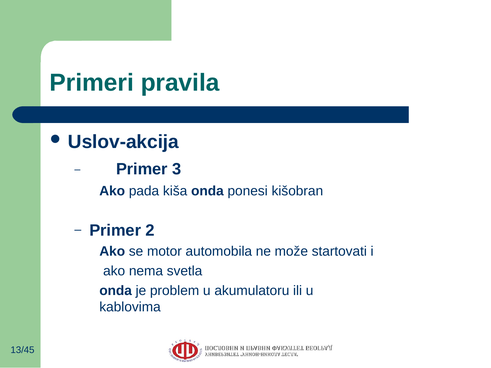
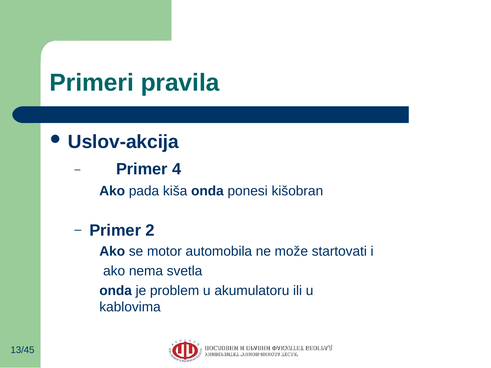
3: 3 -> 4
